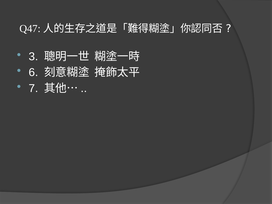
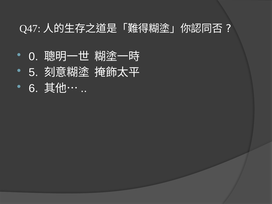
3: 3 -> 0
6: 6 -> 5
7: 7 -> 6
